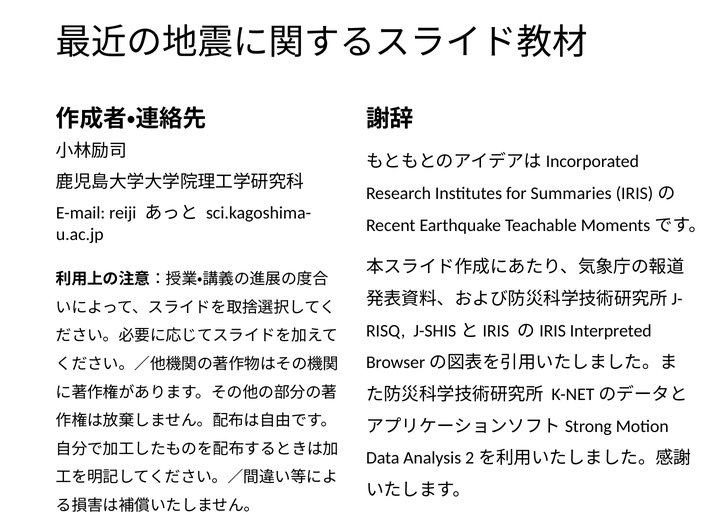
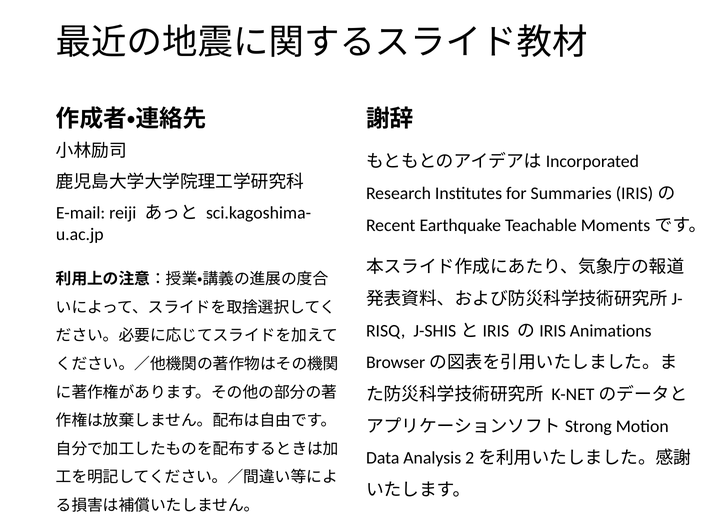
Interpreted: Interpreted -> Animations
